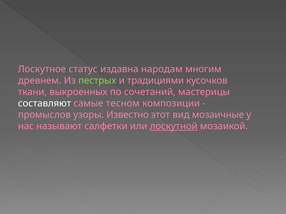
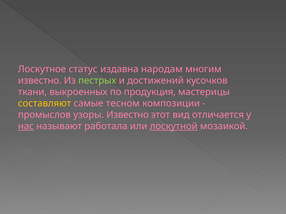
древнем at (40, 81): древнем -> известно
традициями: традициями -> достижений
сочетаний: сочетаний -> продукция
составляют colour: white -> yellow
мозаичные: мозаичные -> отличается
нас underline: none -> present
салфетки: салфетки -> работала
